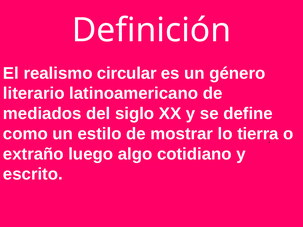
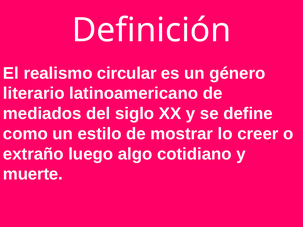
tierra: tierra -> creer
escrito: escrito -> muerte
